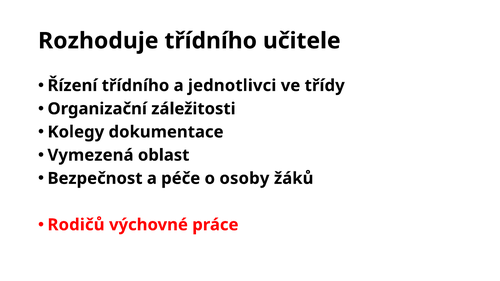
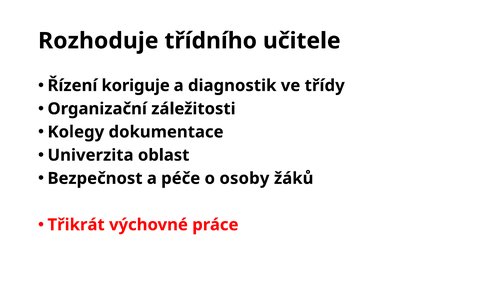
Řízení třídního: třídního -> koriguje
jednotlivci: jednotlivci -> diagnostik
Vymezená: Vymezená -> Univerzita
Rodičů: Rodičů -> Třikrát
